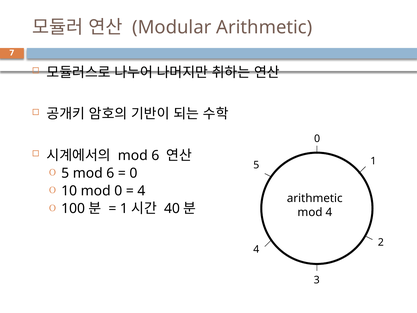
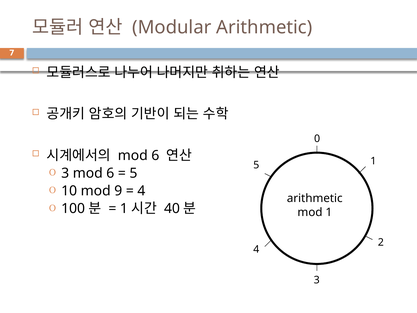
5 at (65, 173): 5 -> 3
0 at (133, 173): 0 -> 5
mod 0: 0 -> 9
mod 4: 4 -> 1
